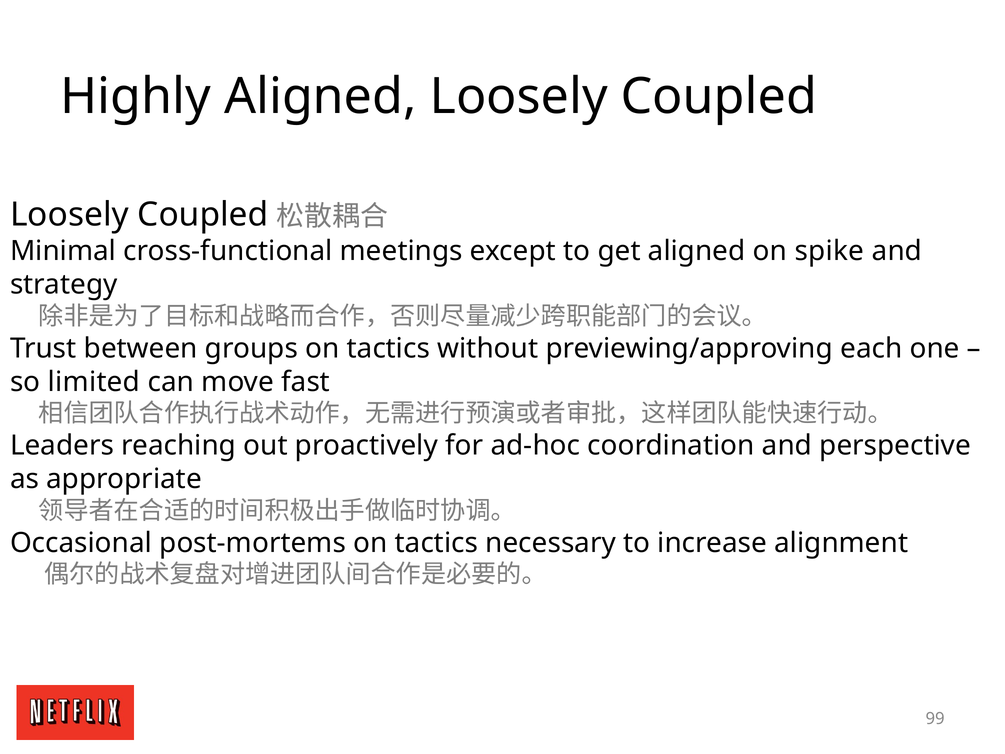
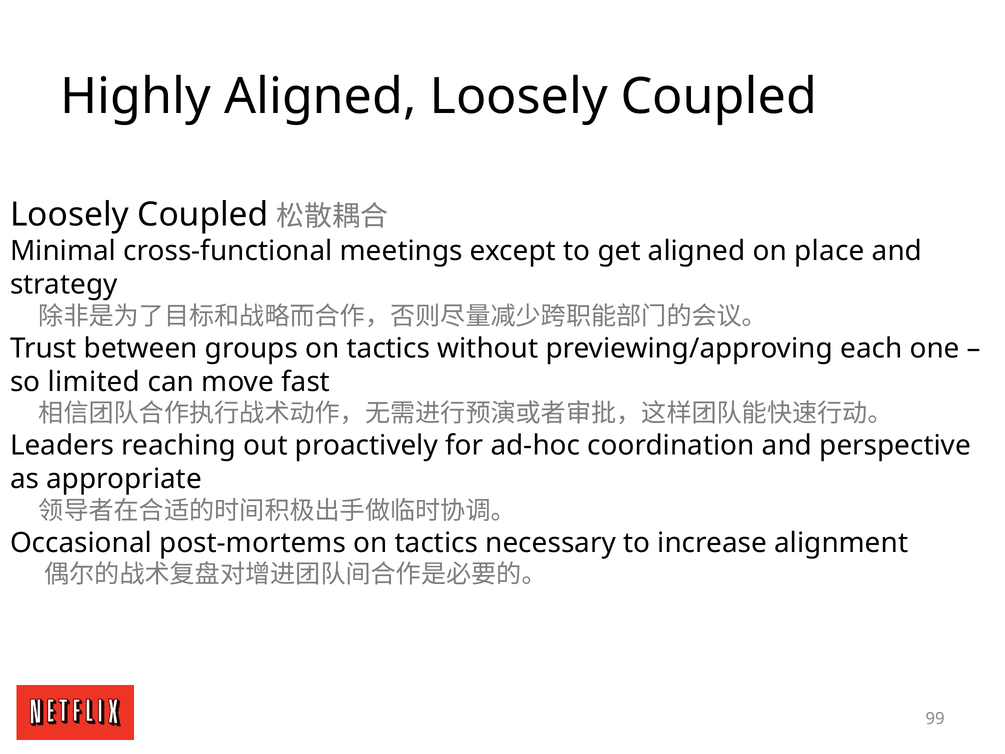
spike: spike -> place
